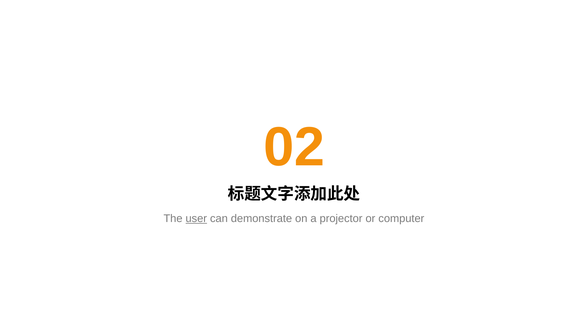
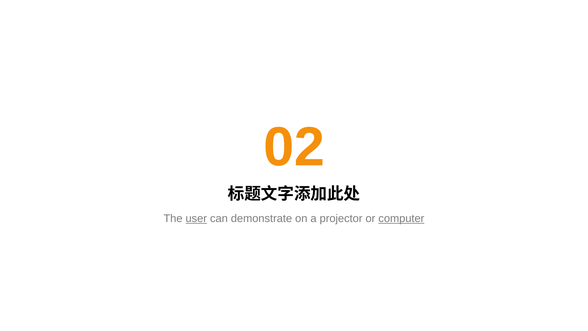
computer underline: none -> present
